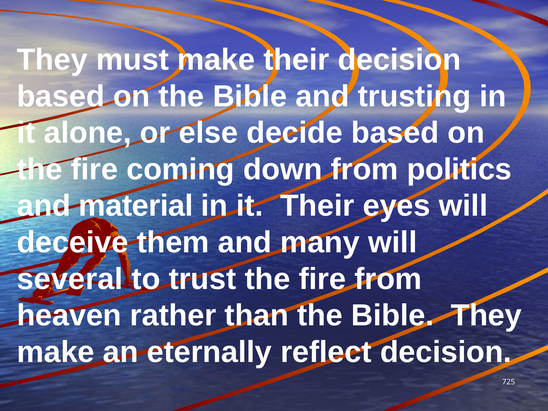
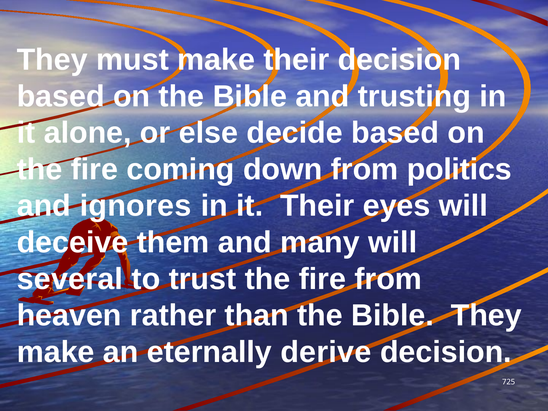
material: material -> ignores
reflect: reflect -> derive
